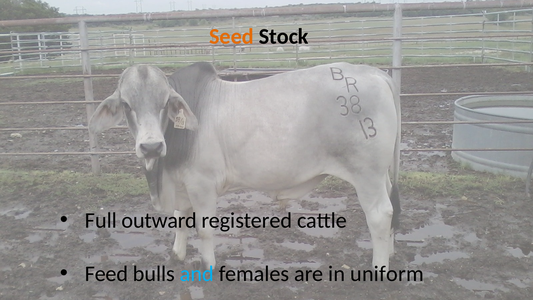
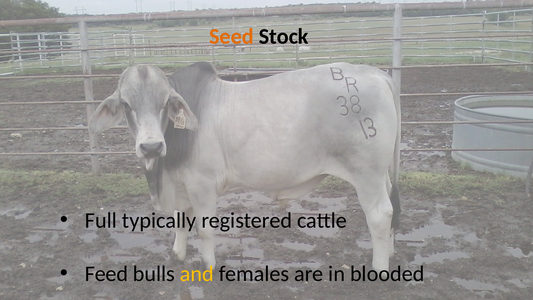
outward: outward -> typically
and colour: light blue -> yellow
uniform: uniform -> blooded
